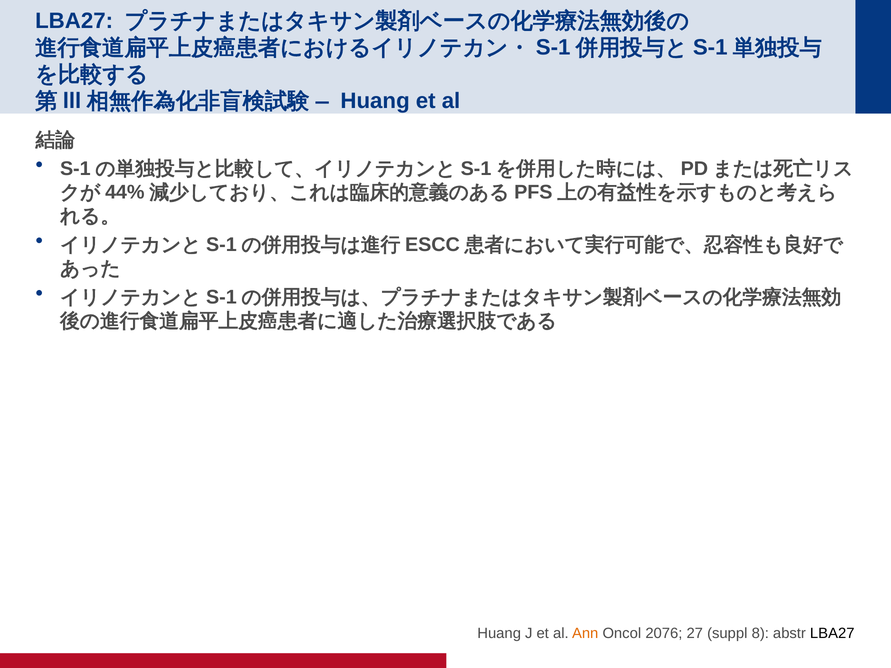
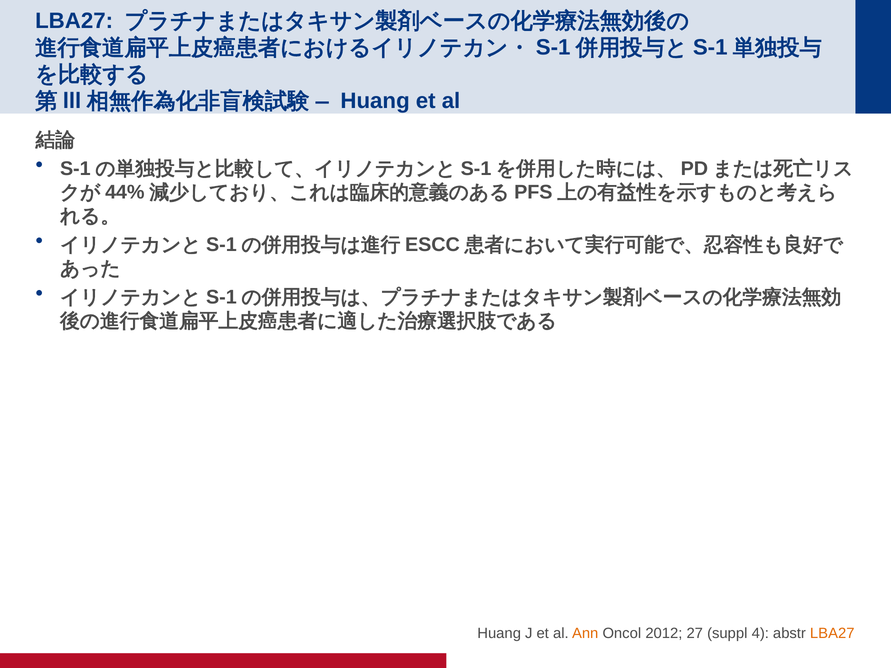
2076: 2076 -> 2012
8: 8 -> 4
LBA27 at (832, 634) colour: black -> orange
